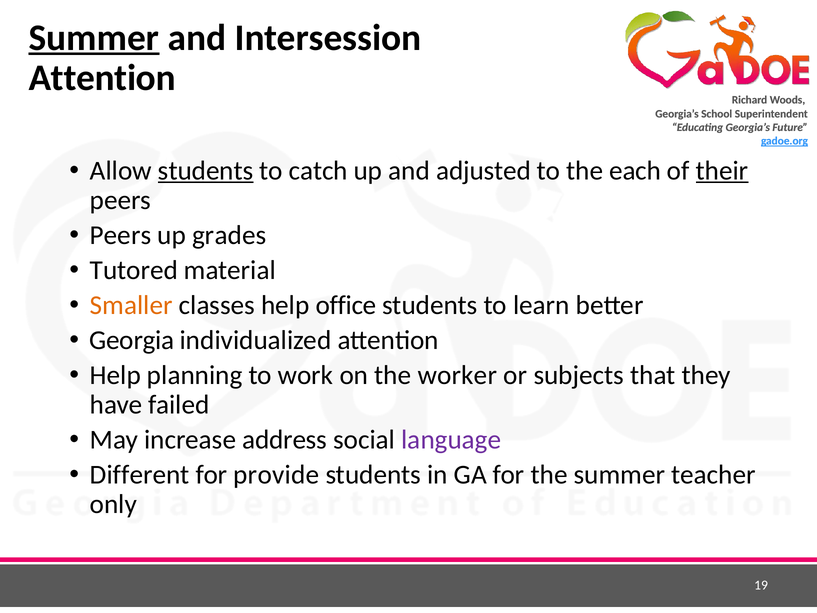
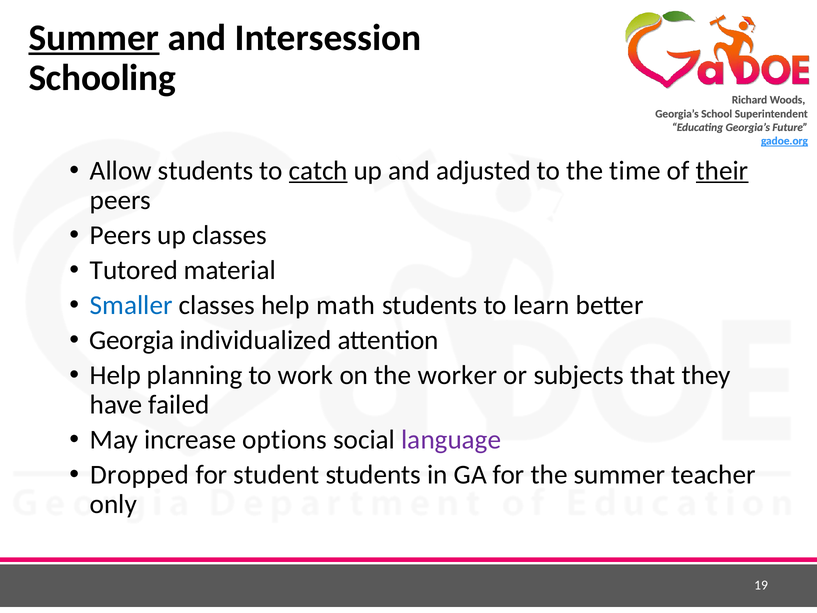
Attention at (102, 78): Attention -> Schooling
students at (206, 171) underline: present -> none
catch underline: none -> present
each: each -> time
up grades: grades -> classes
Smaller colour: orange -> blue
office: office -> math
address: address -> options
Different: Different -> Dropped
provide: provide -> student
